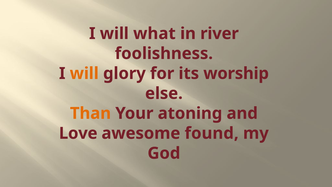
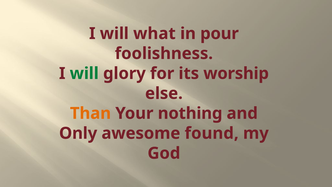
river: river -> pour
will at (84, 73) colour: orange -> green
atoning: atoning -> nothing
Love: Love -> Only
